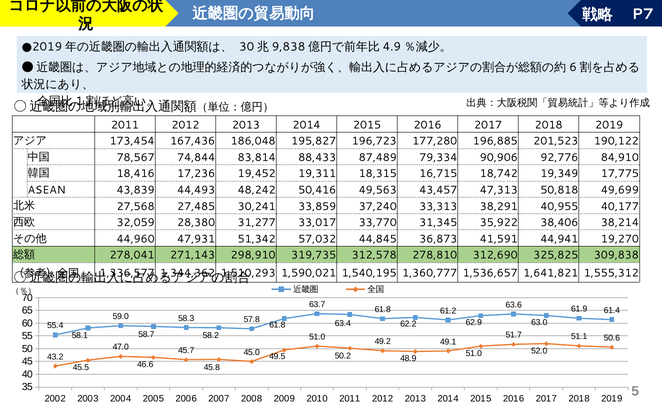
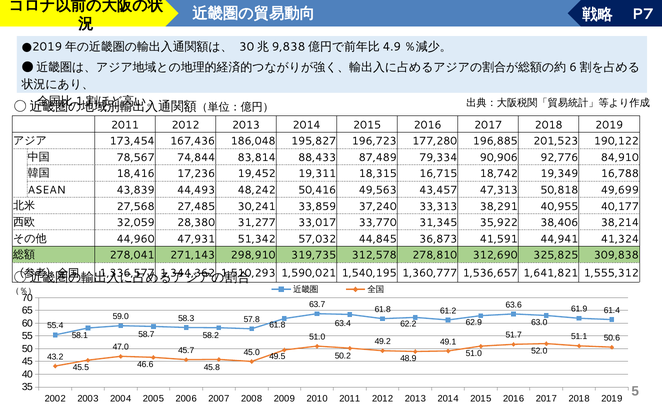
17,775: 17,775 -> 16,788
19,270: 19,270 -> 41,324
